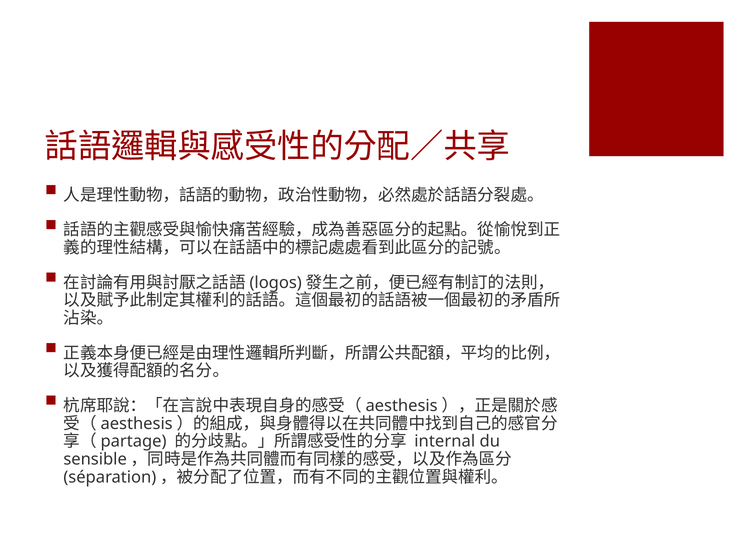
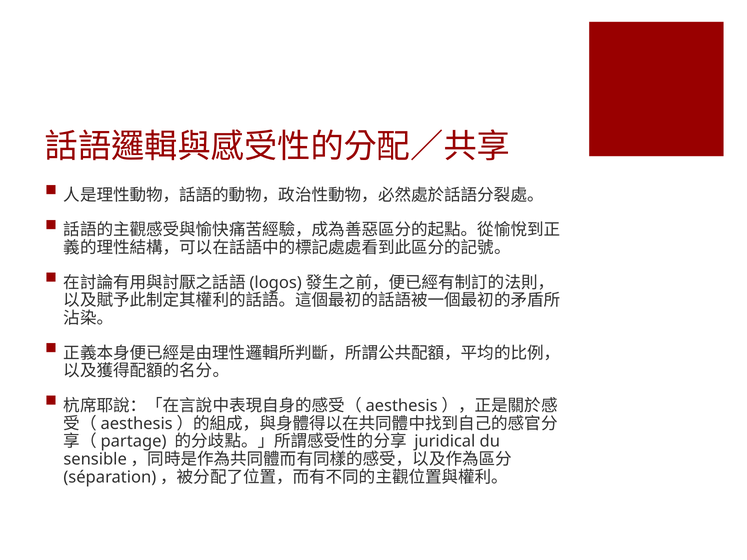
internal: internal -> juridical
